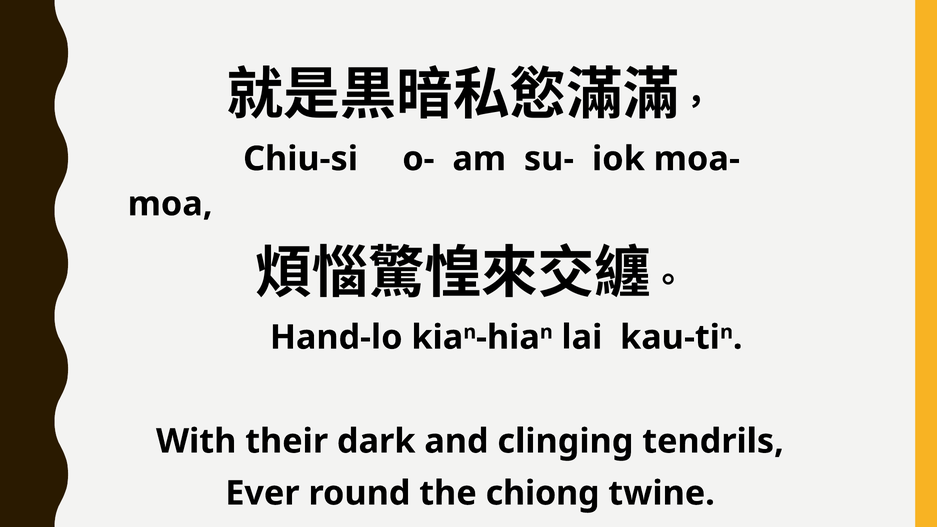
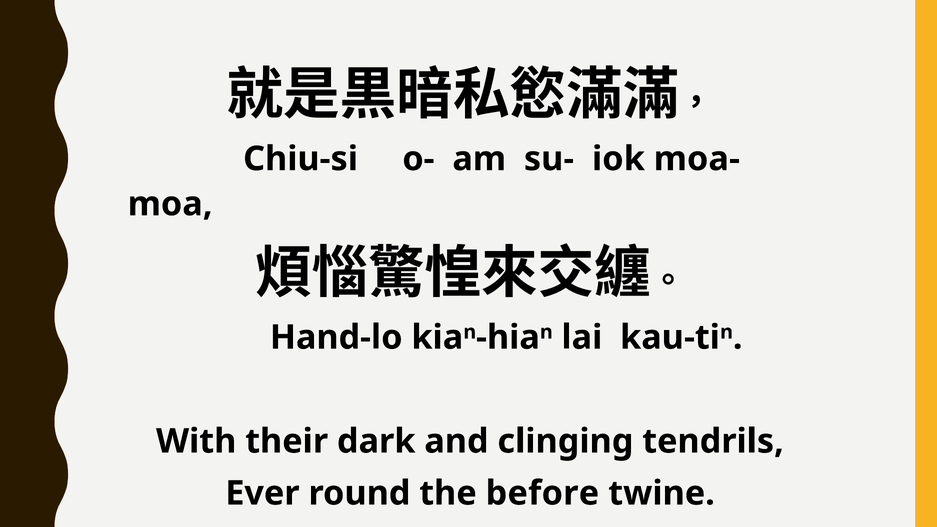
chiong: chiong -> before
